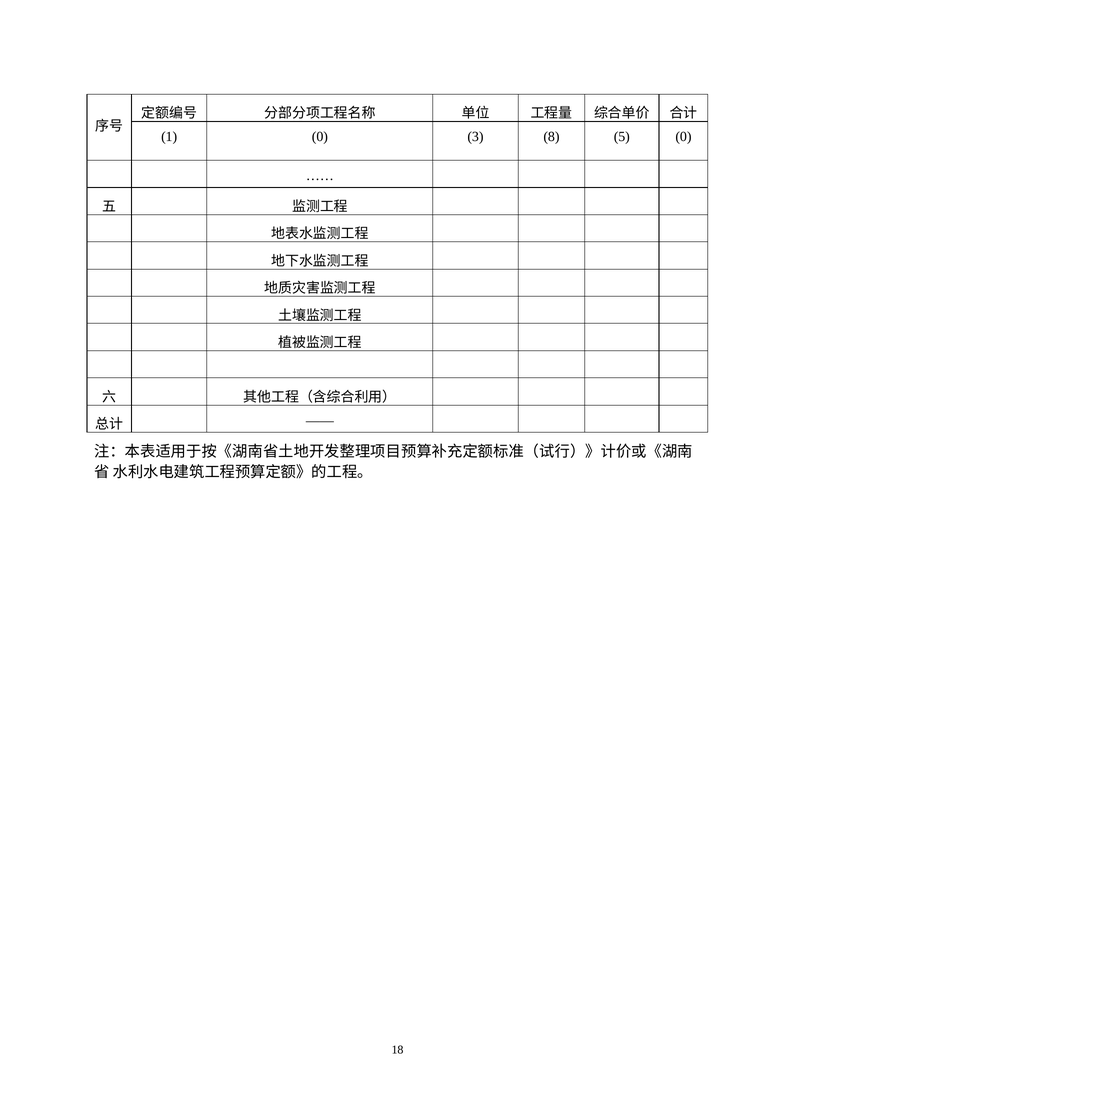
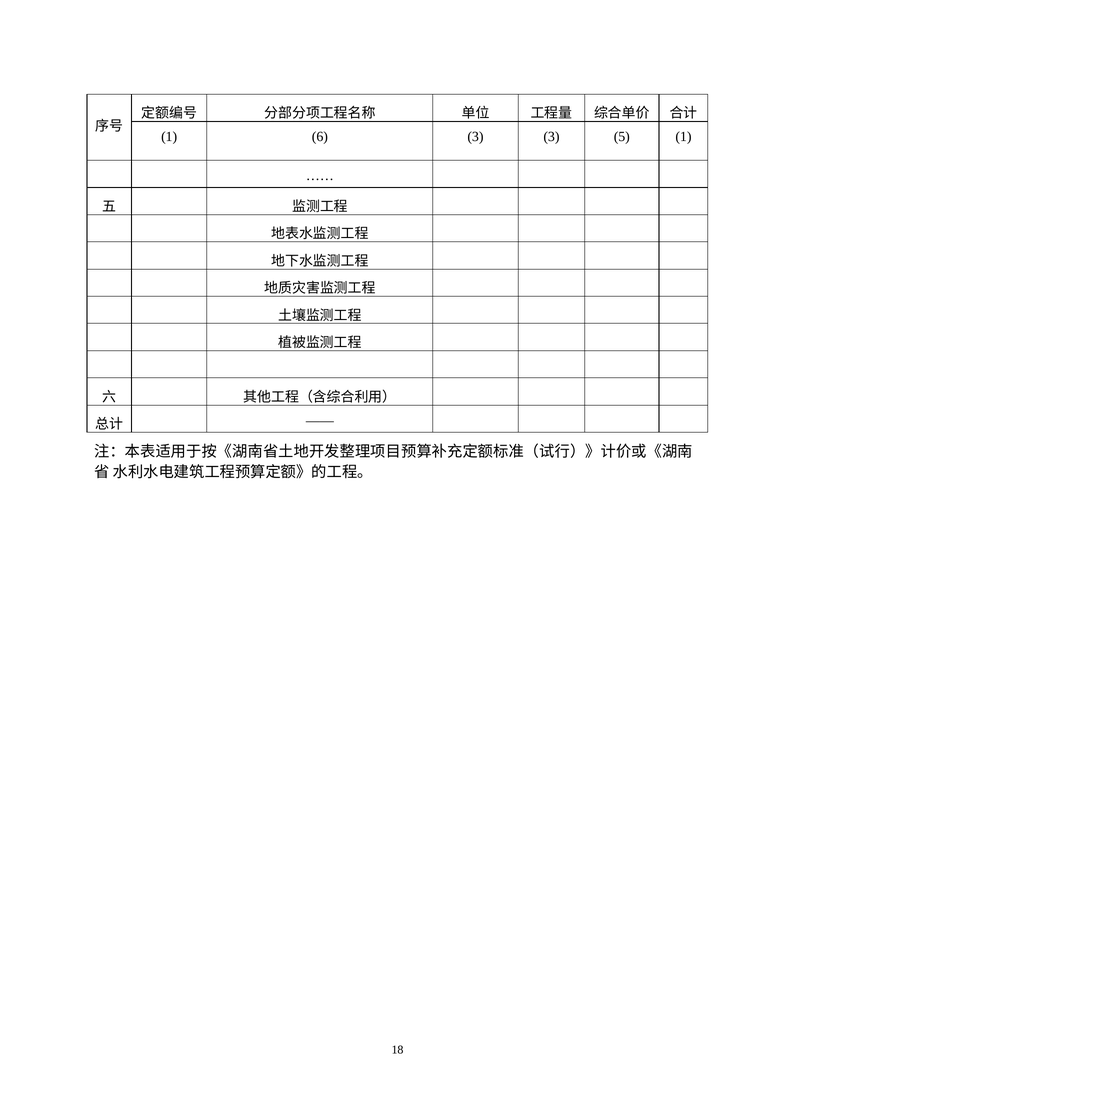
1 0: 0 -> 6
3 8: 8 -> 3
5 0: 0 -> 1
